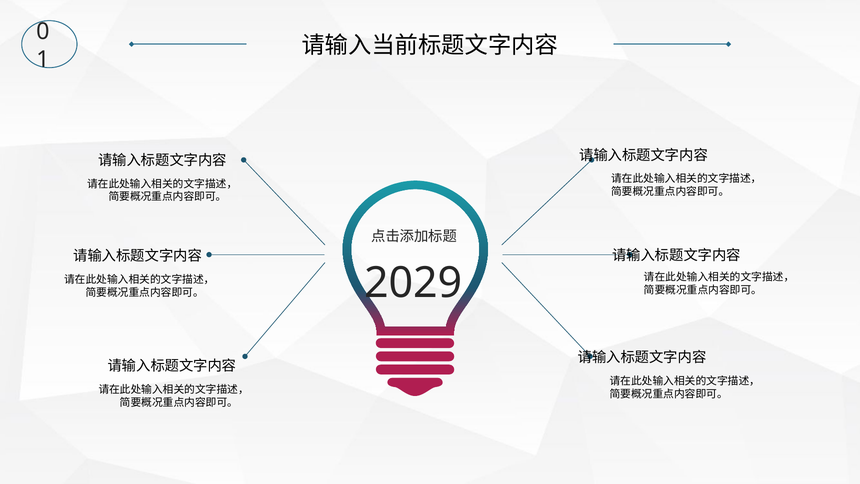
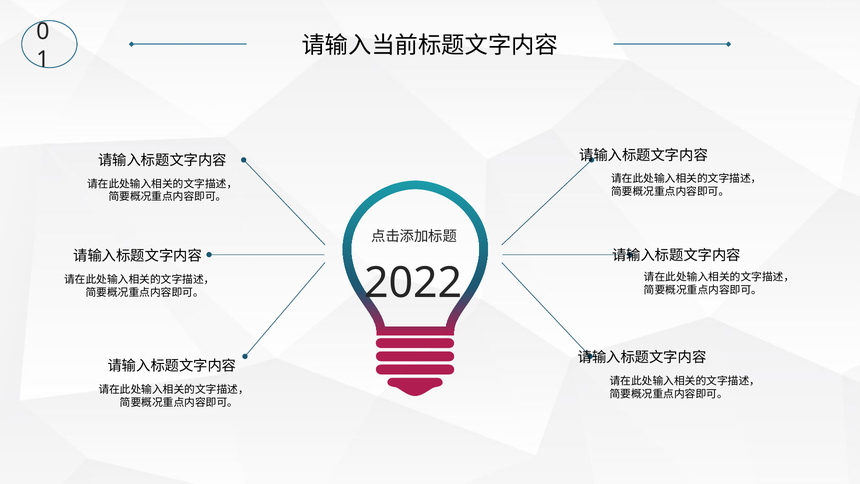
2029: 2029 -> 2022
